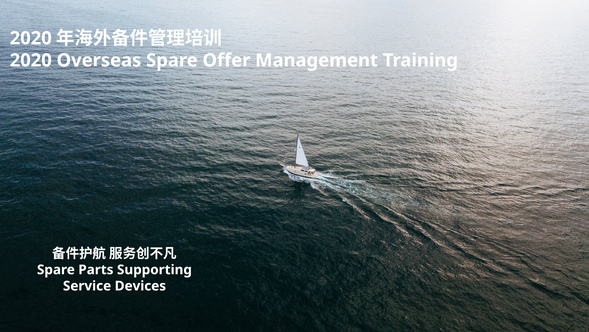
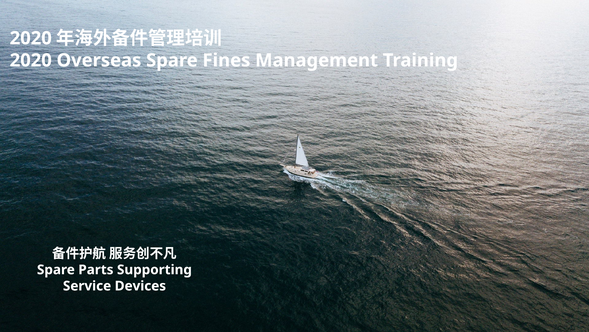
Offer: Offer -> Fines
